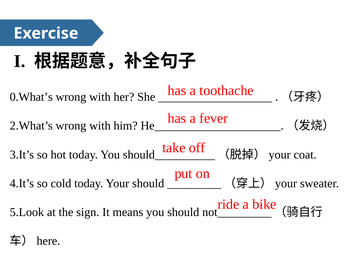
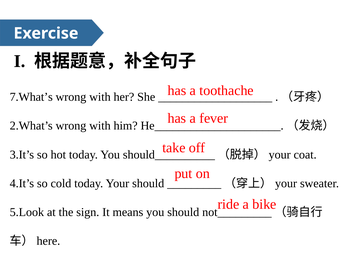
0.What’s: 0.What’s -> 7.What’s
